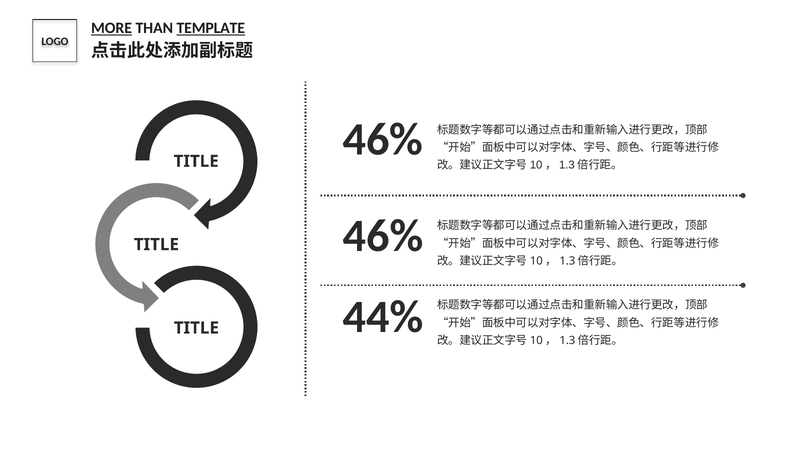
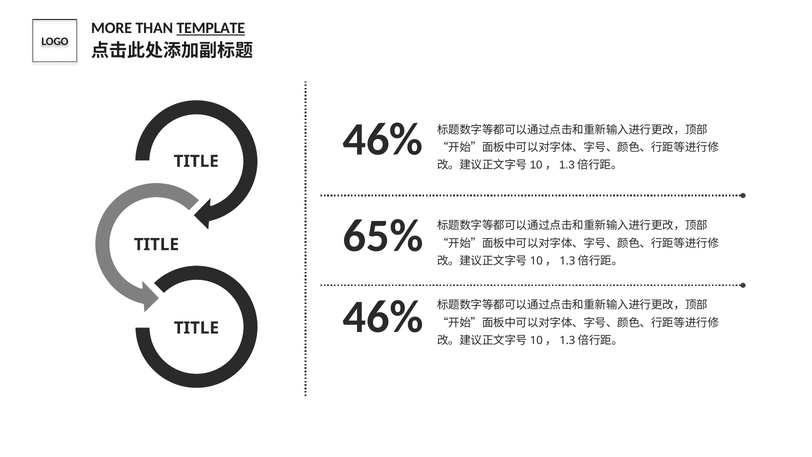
MORE underline: present -> none
46% at (383, 236): 46% -> 65%
44% at (383, 317): 44% -> 46%
